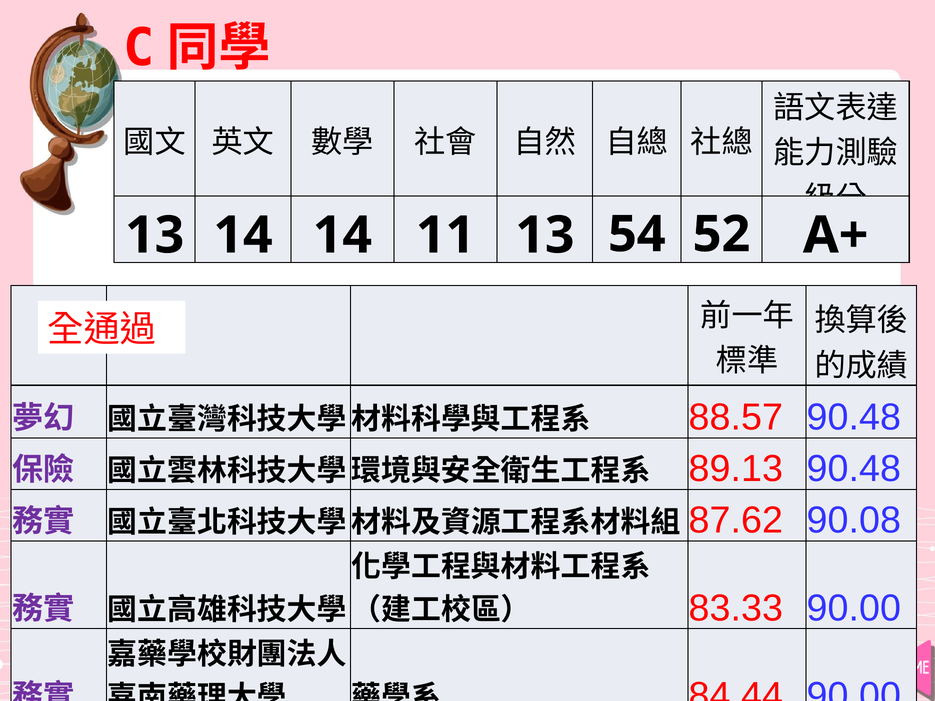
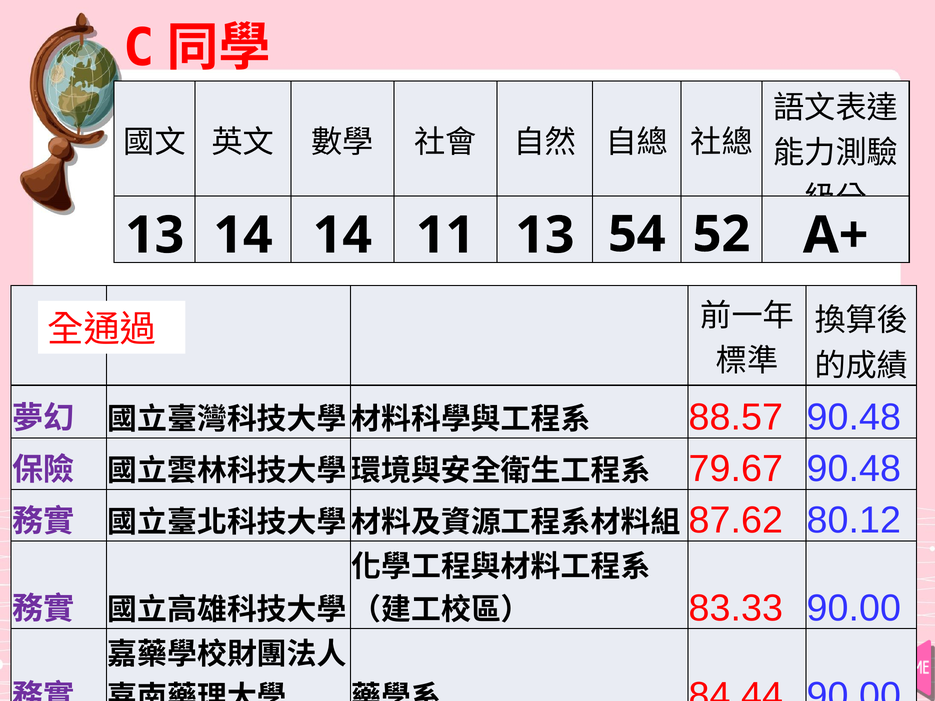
89.13: 89.13 -> 79.67
90.08: 90.08 -> 80.12
